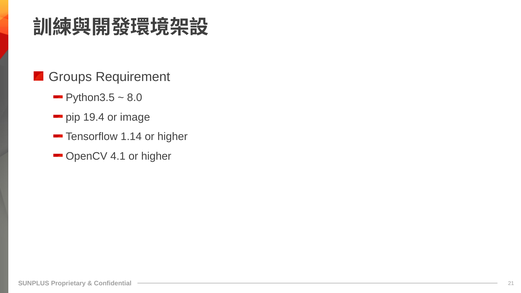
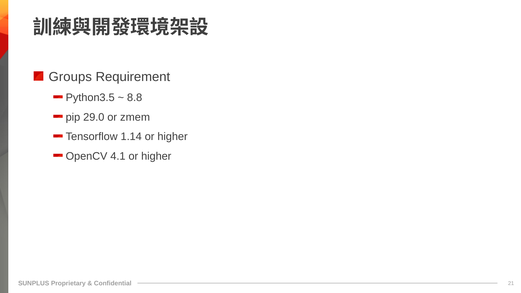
8.0: 8.0 -> 8.8
19.4: 19.4 -> 29.0
image: image -> zmem
